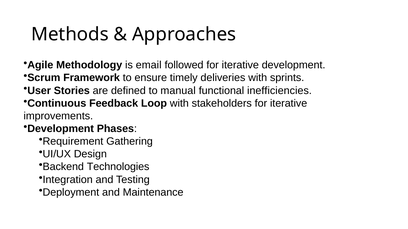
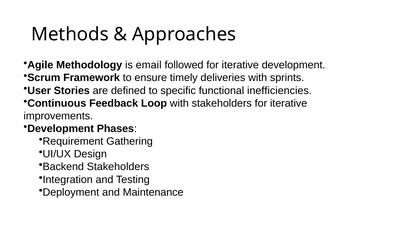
manual: manual -> specific
Backend Technologies: Technologies -> Stakeholders
